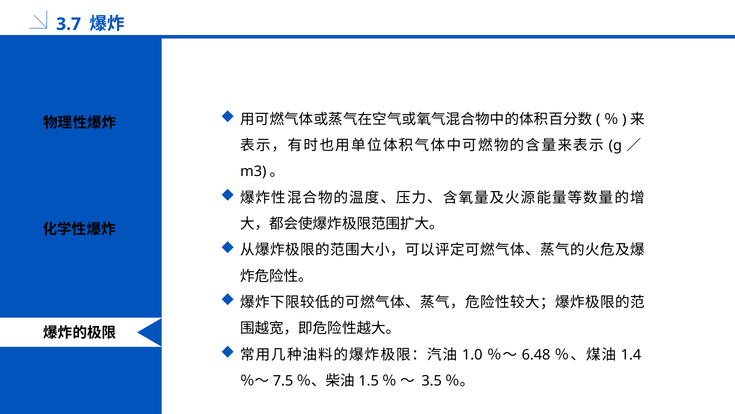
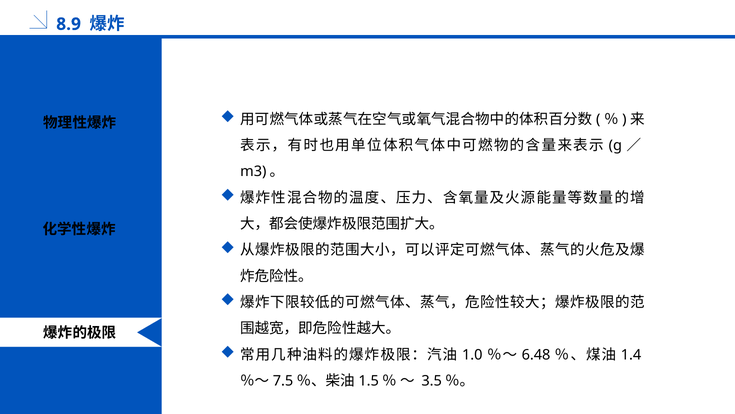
3.7: 3.7 -> 8.9
